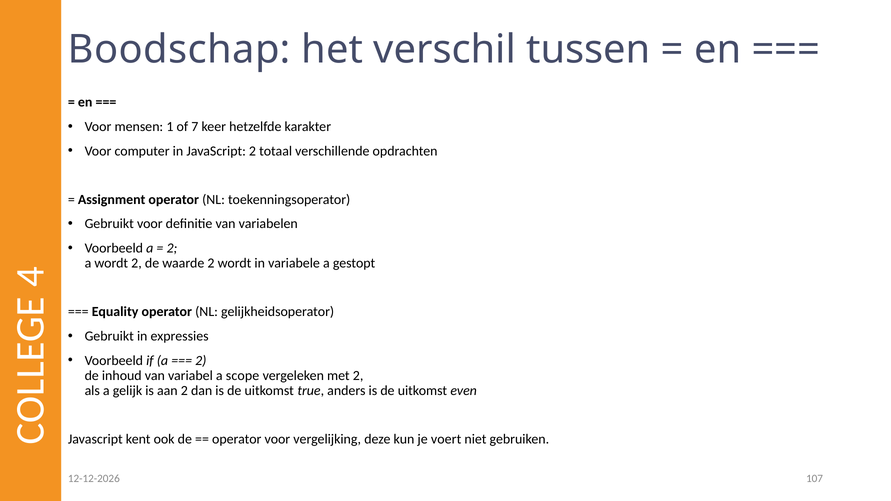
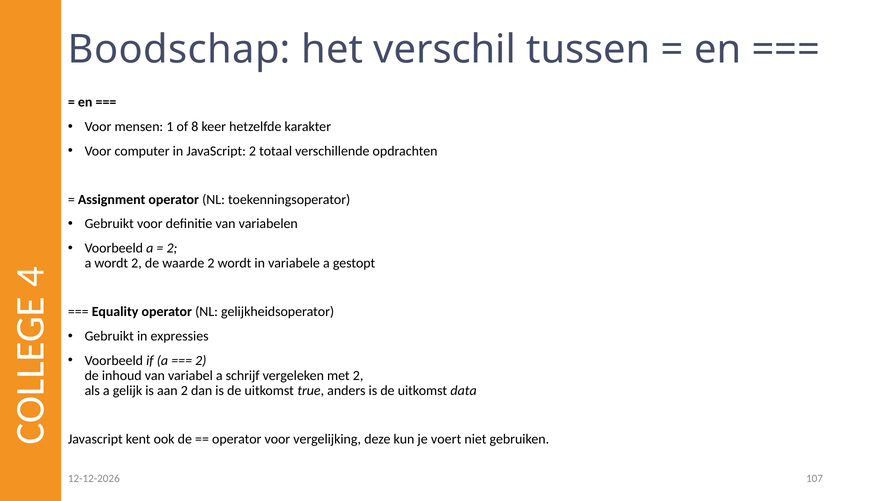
7: 7 -> 8
scope: scope -> schrijf
even: even -> data
